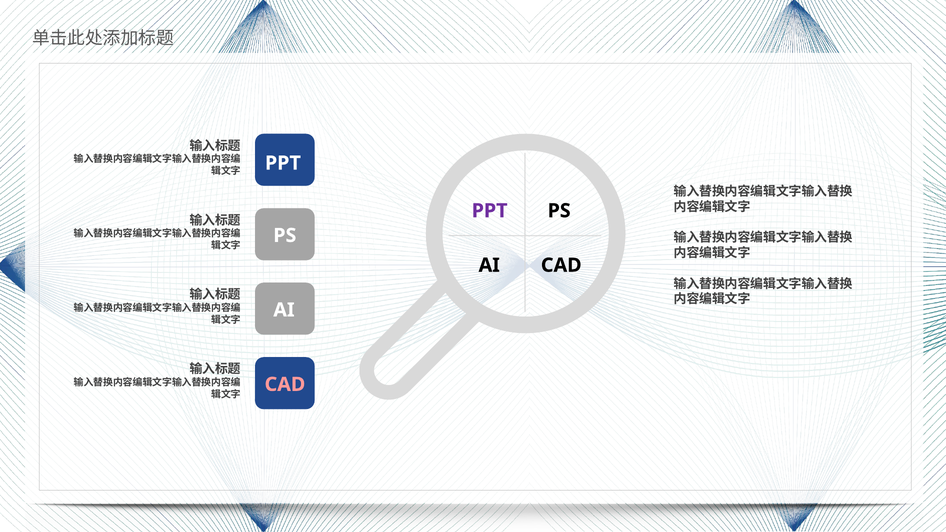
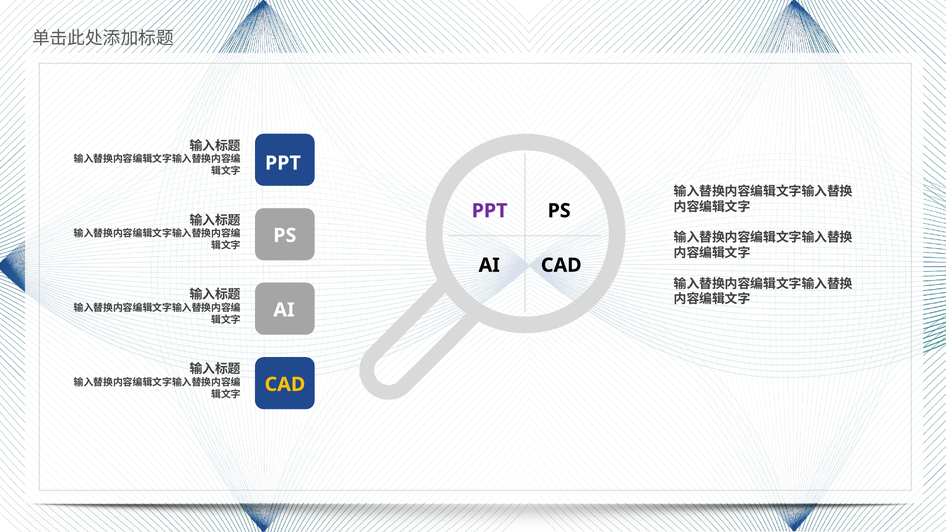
CAD at (285, 384) colour: pink -> yellow
